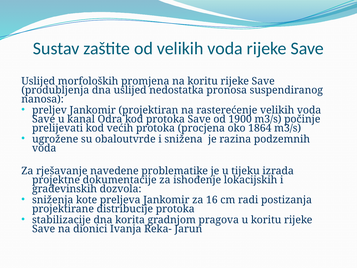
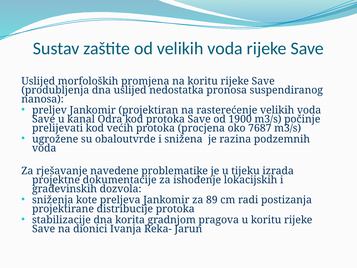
1864: 1864 -> 7687
16: 16 -> 89
